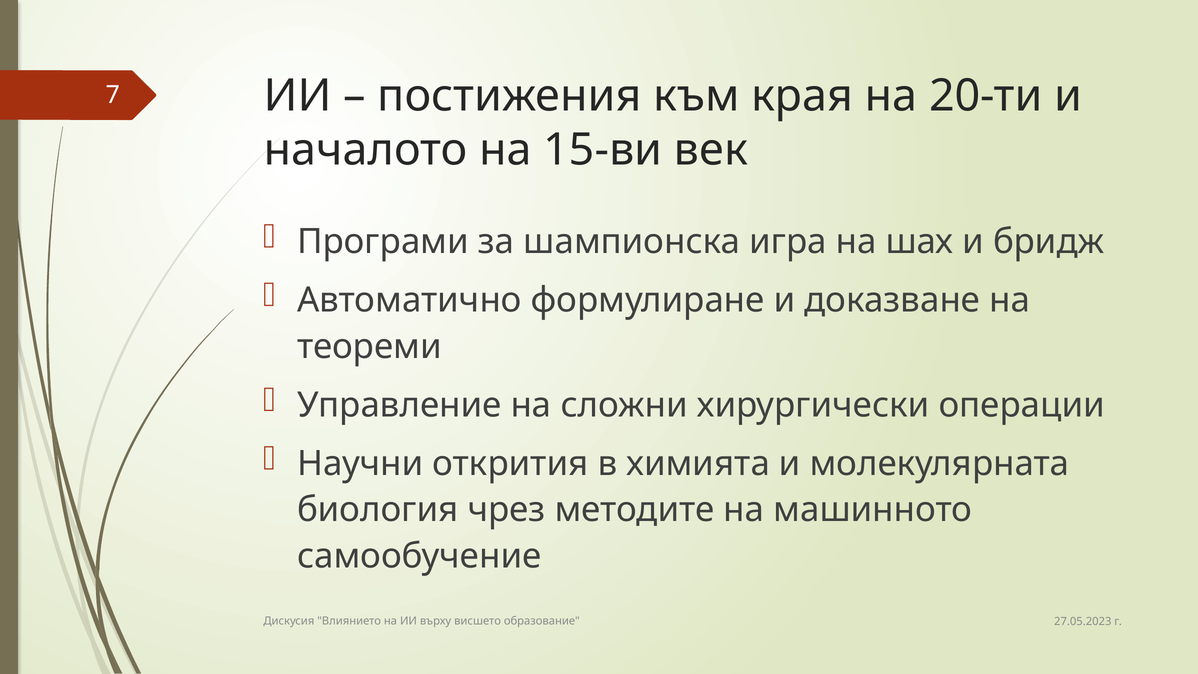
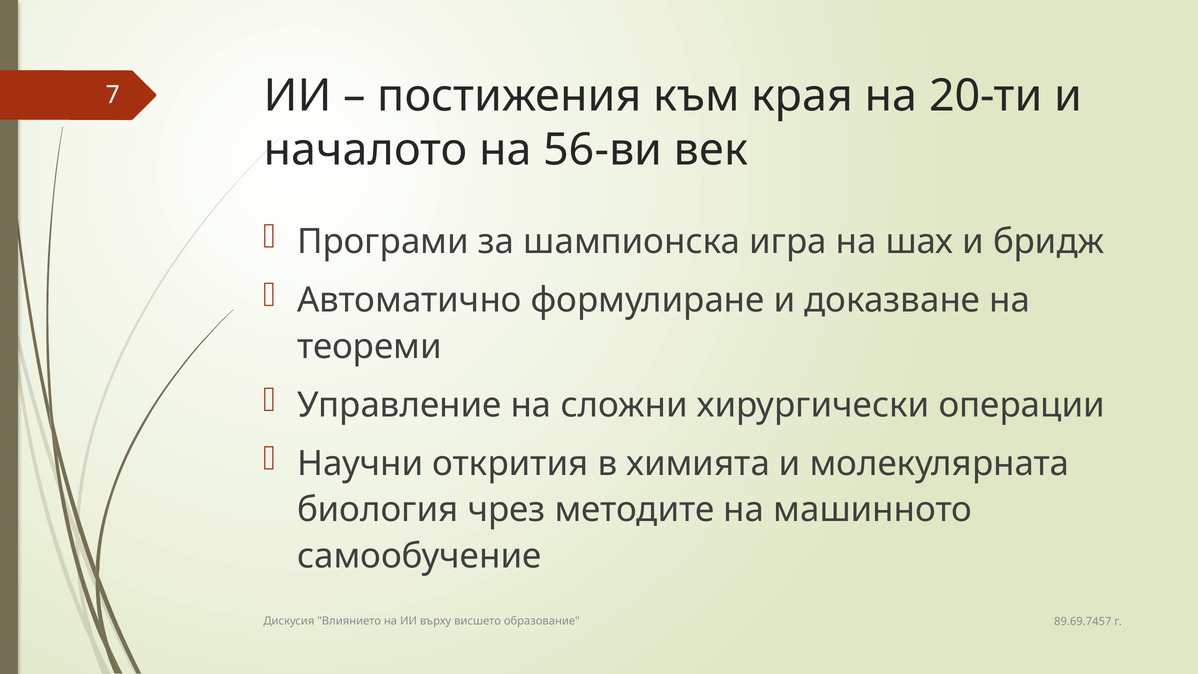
15-ви: 15-ви -> 56-ви
27.05.2023: 27.05.2023 -> 89.69.7457
